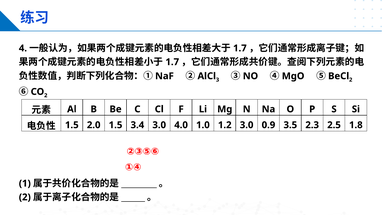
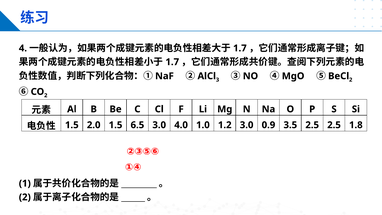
3.4: 3.4 -> 6.5
3.5 2.3: 2.3 -> 2.5
